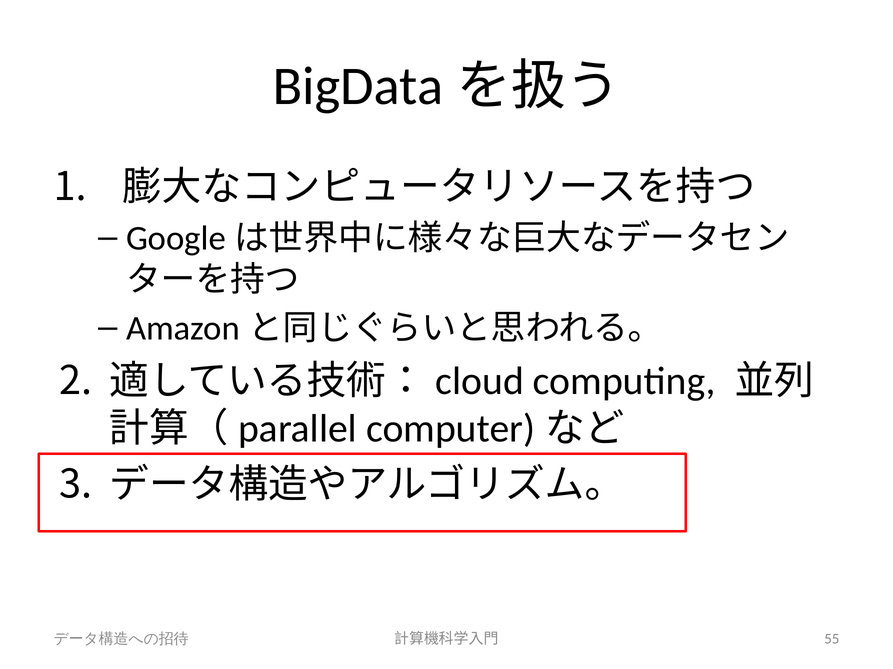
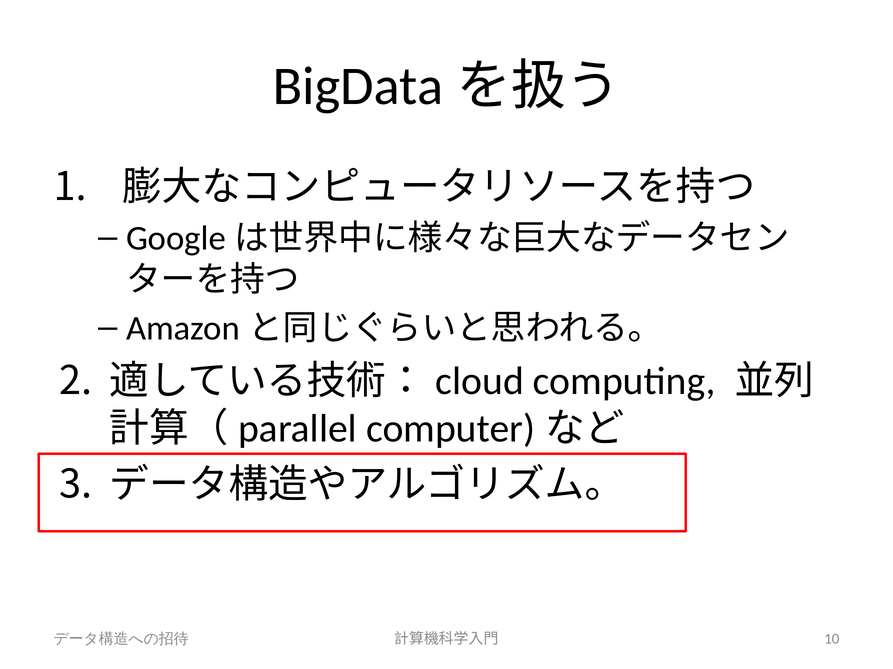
55: 55 -> 10
